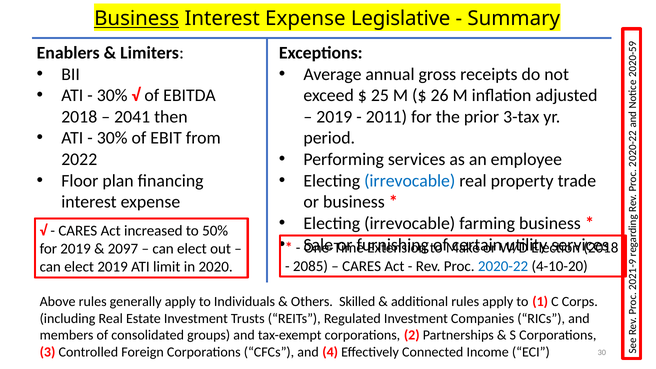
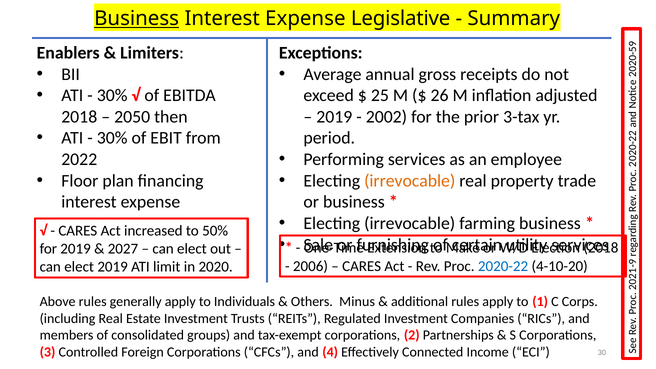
2041: 2041 -> 2050
2011: 2011 -> 2002
irrevocable at (410, 181) colour: blue -> orange
2097: 2097 -> 2027
2085: 2085 -> 2006
Skilled: Skilled -> Minus
